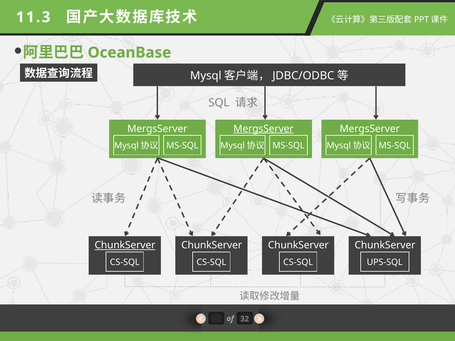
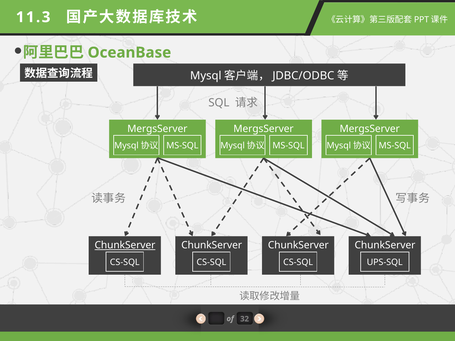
MergsServer at (264, 129) underline: present -> none
